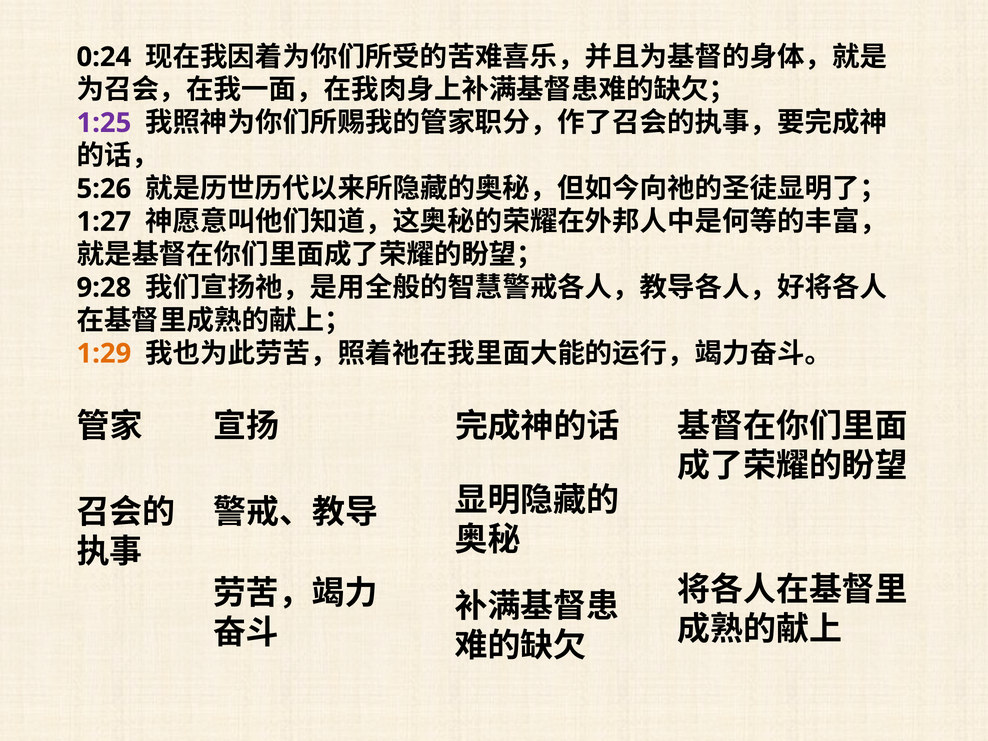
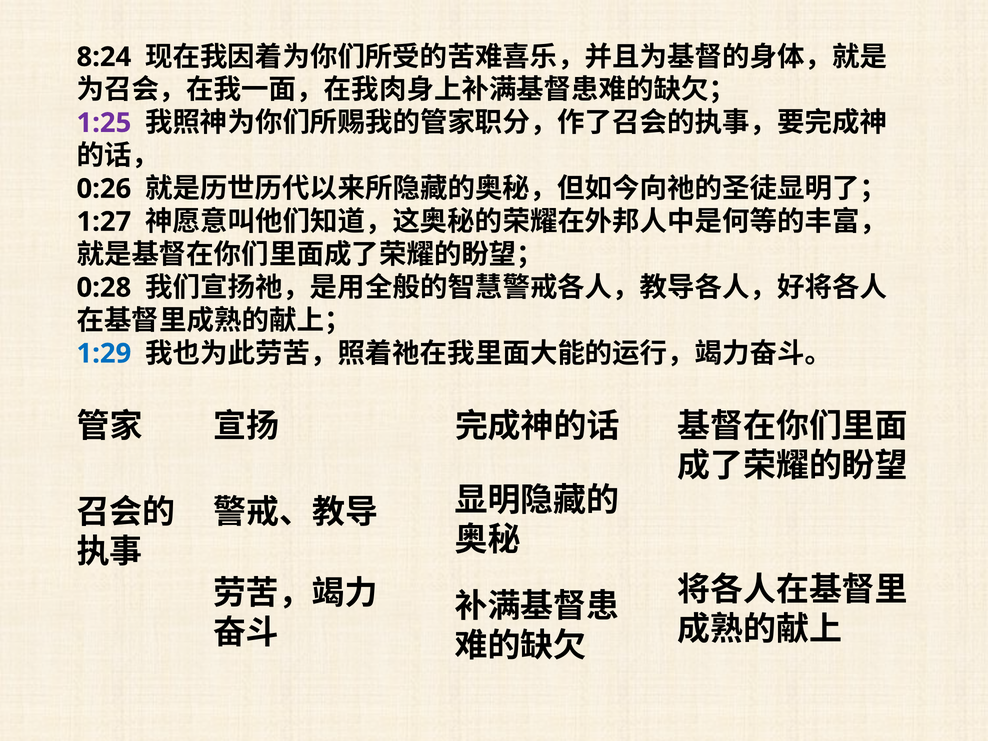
0:24: 0:24 -> 8:24
5:26: 5:26 -> 0:26
9:28: 9:28 -> 0:28
1:29 colour: orange -> blue
